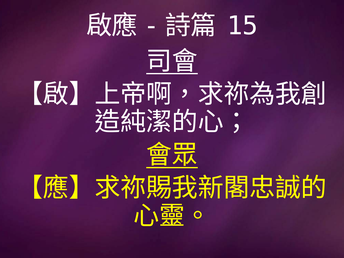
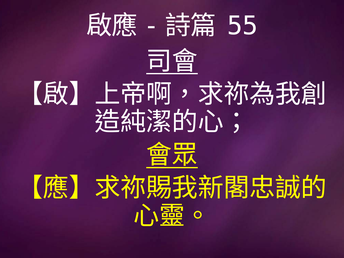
15: 15 -> 55
